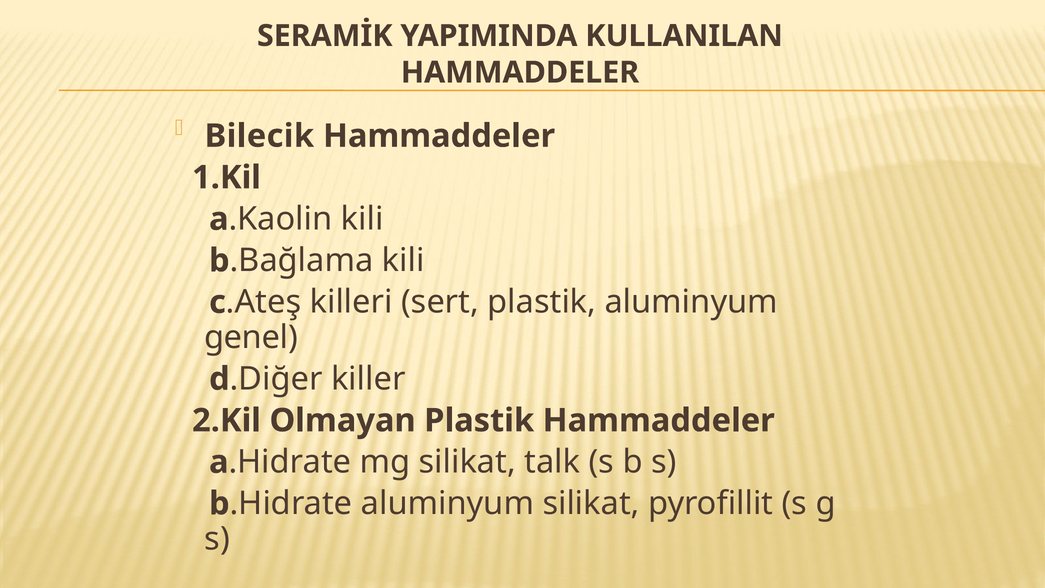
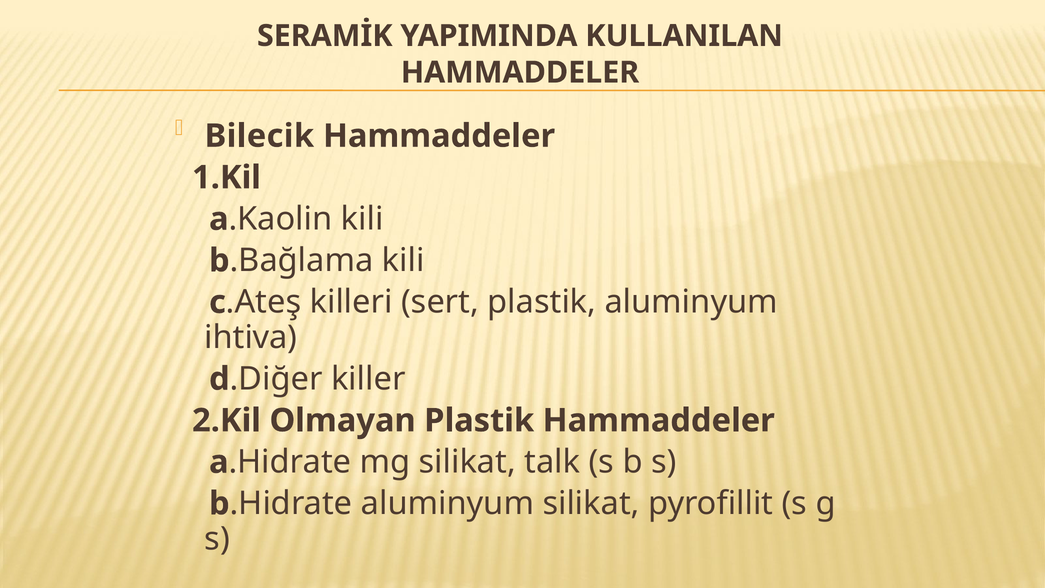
genel: genel -> ihtiva
